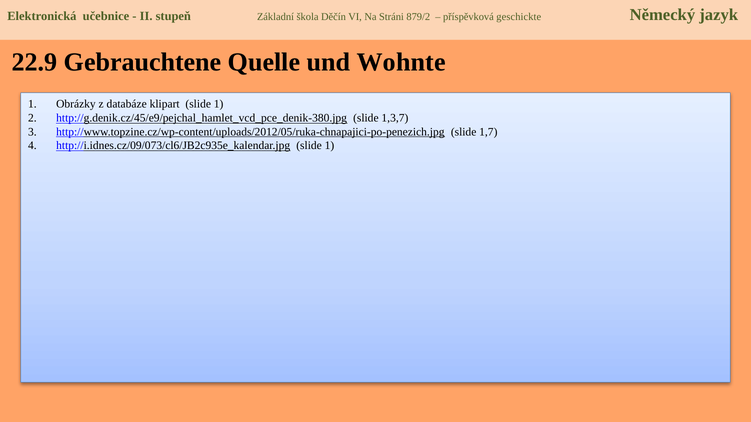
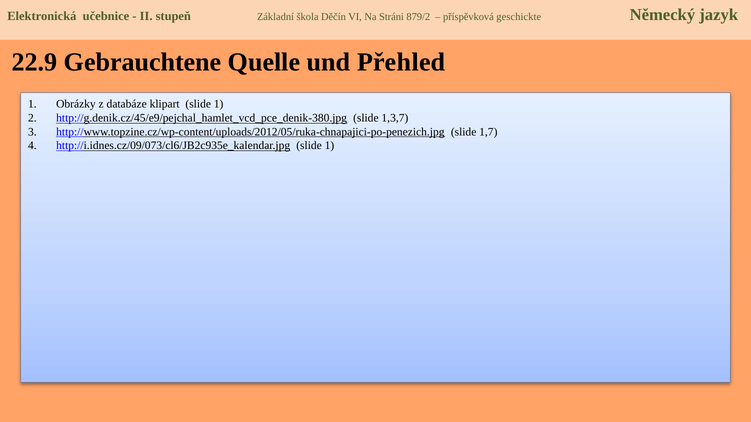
Wohnte: Wohnte -> Přehled
